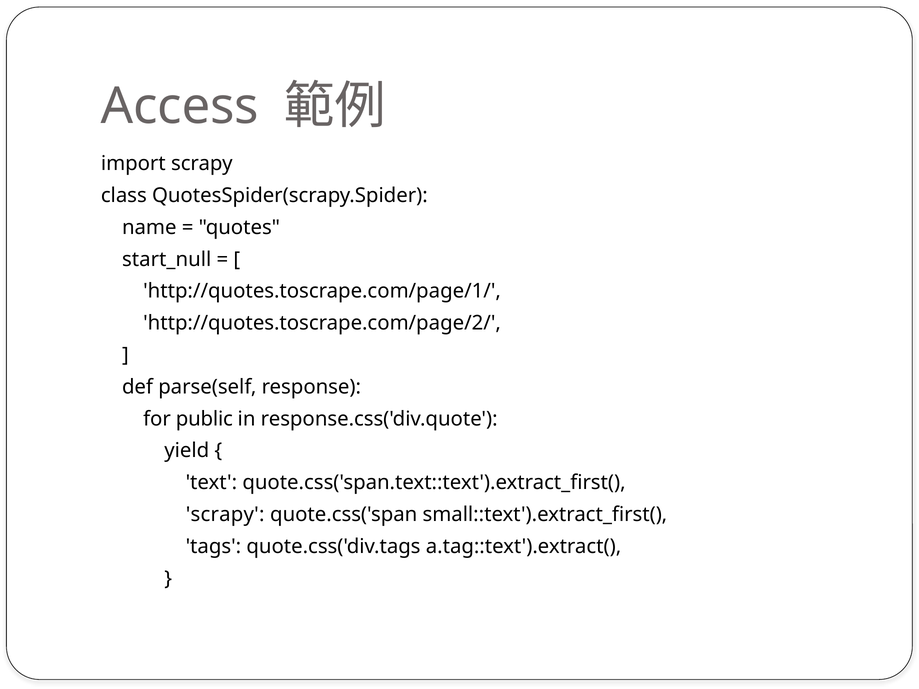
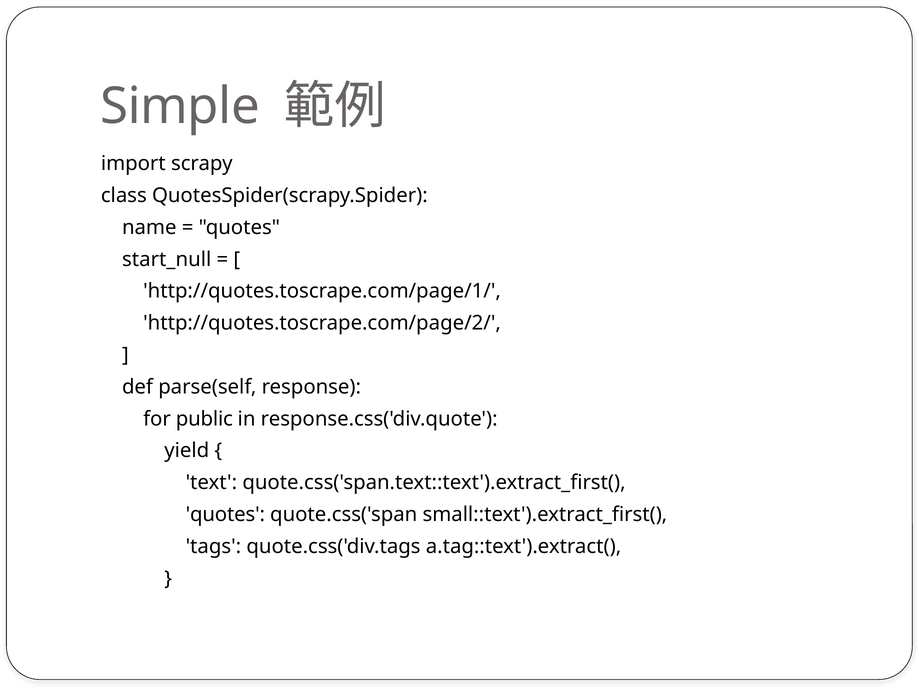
Access: Access -> Simple
scrapy at (225, 515): scrapy -> quotes
